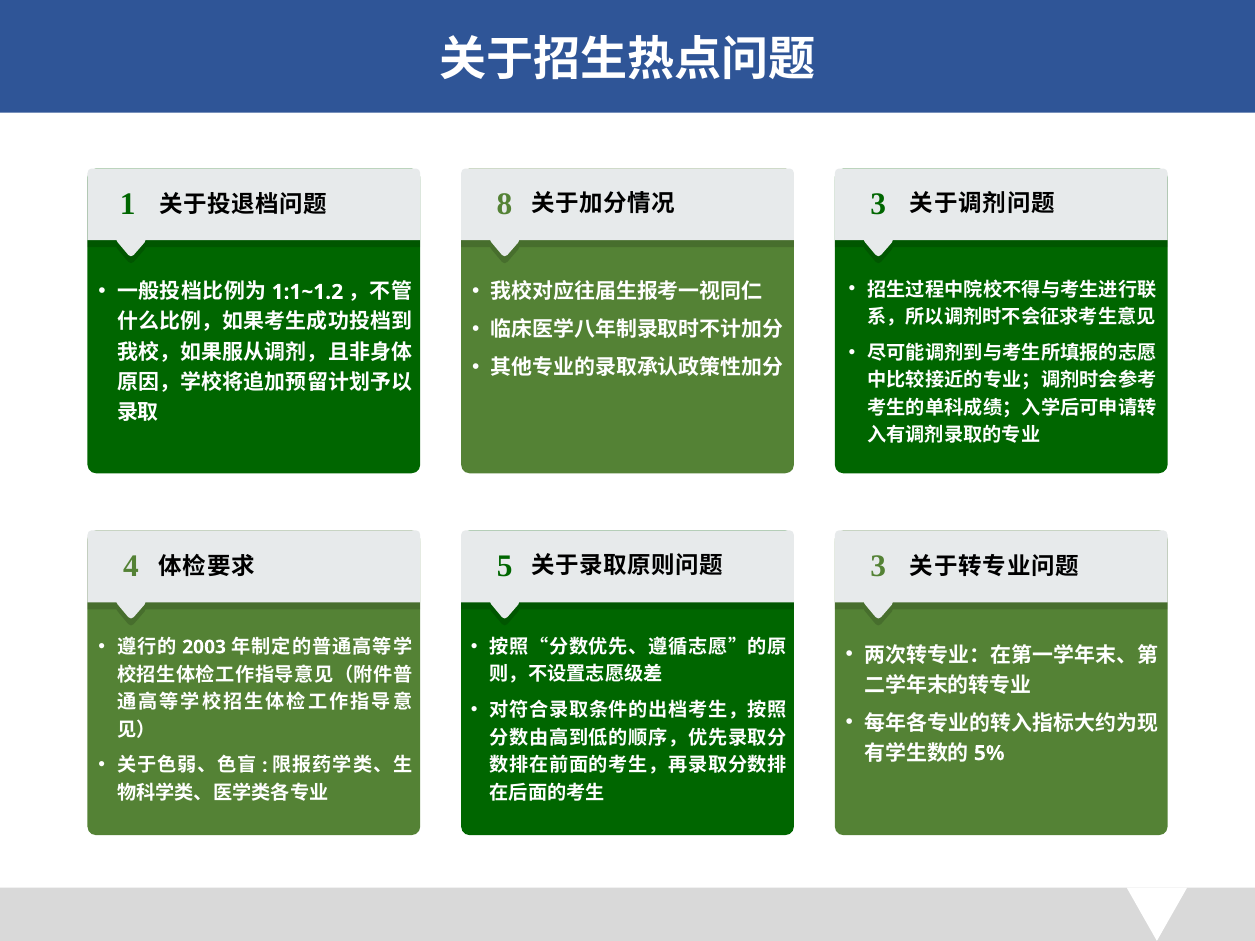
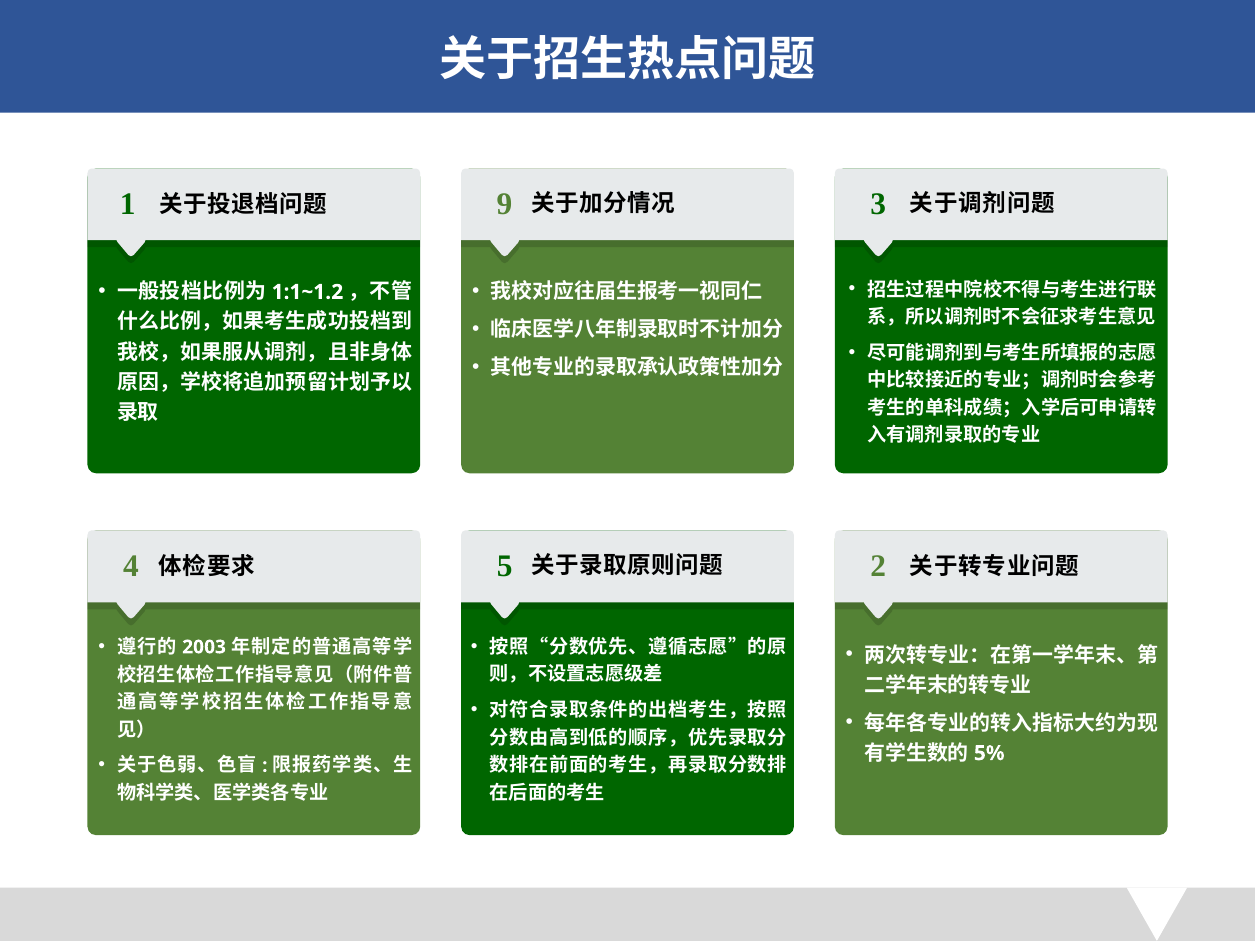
8: 8 -> 9
5 3: 3 -> 2
